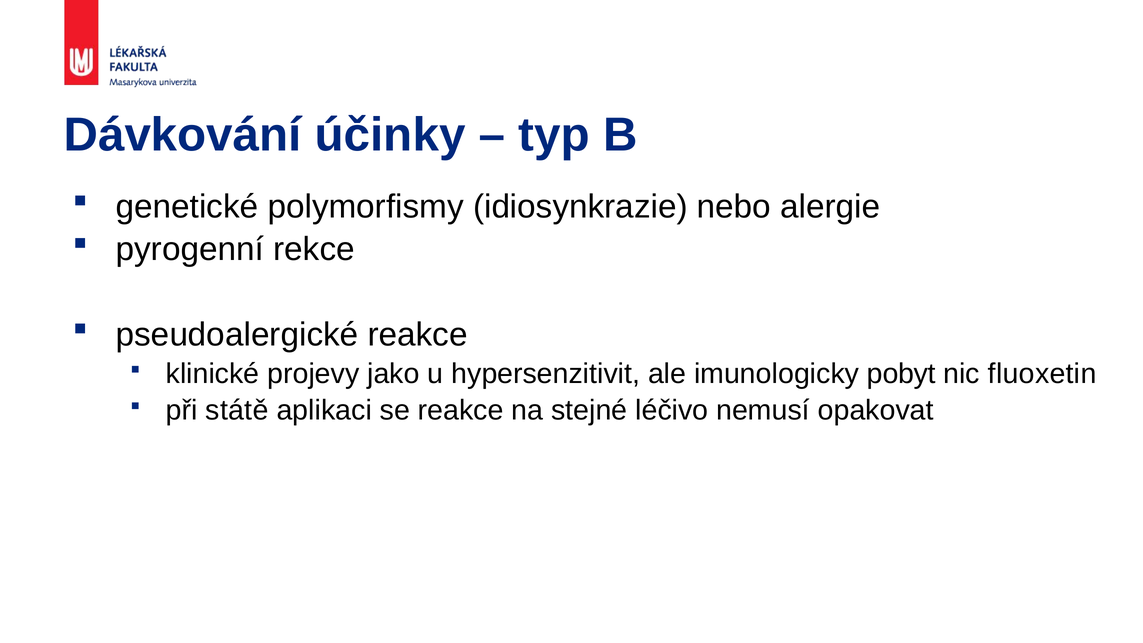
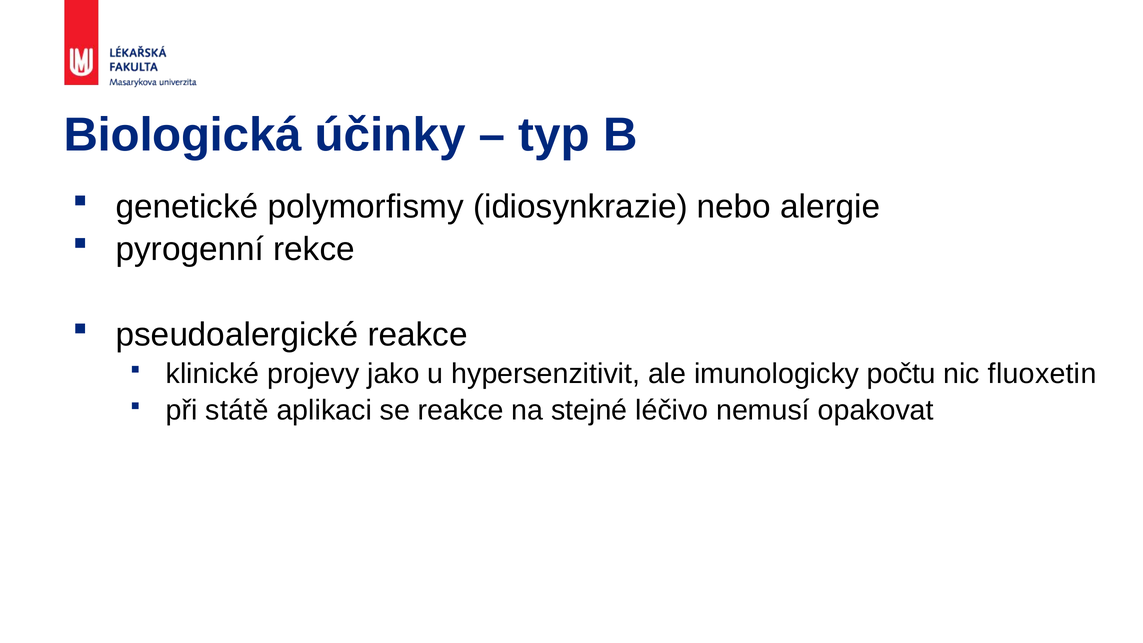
Dávkování: Dávkování -> Biologická
pobyt: pobyt -> počtu
